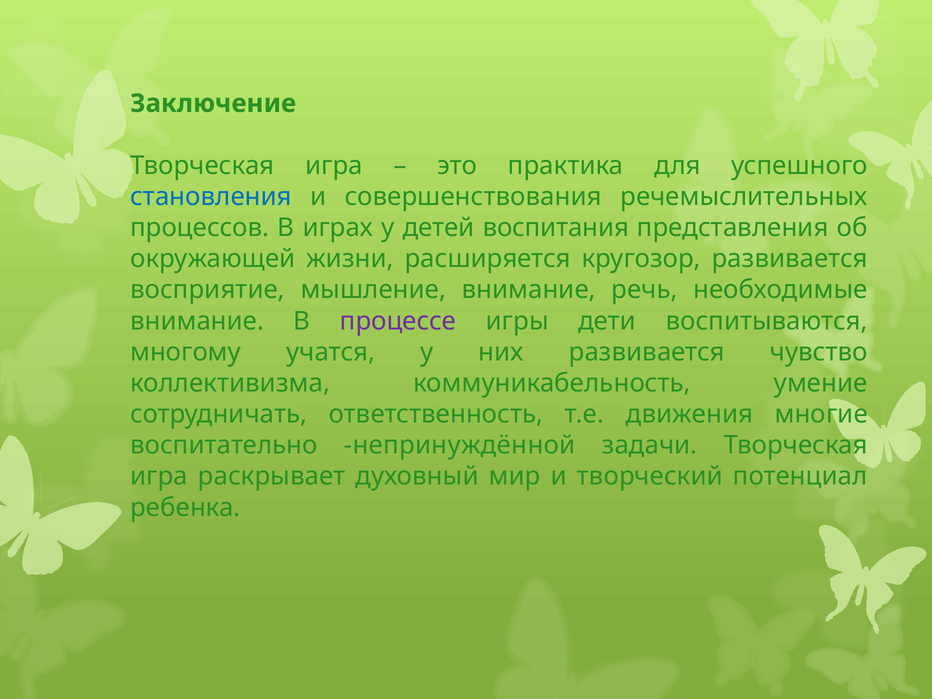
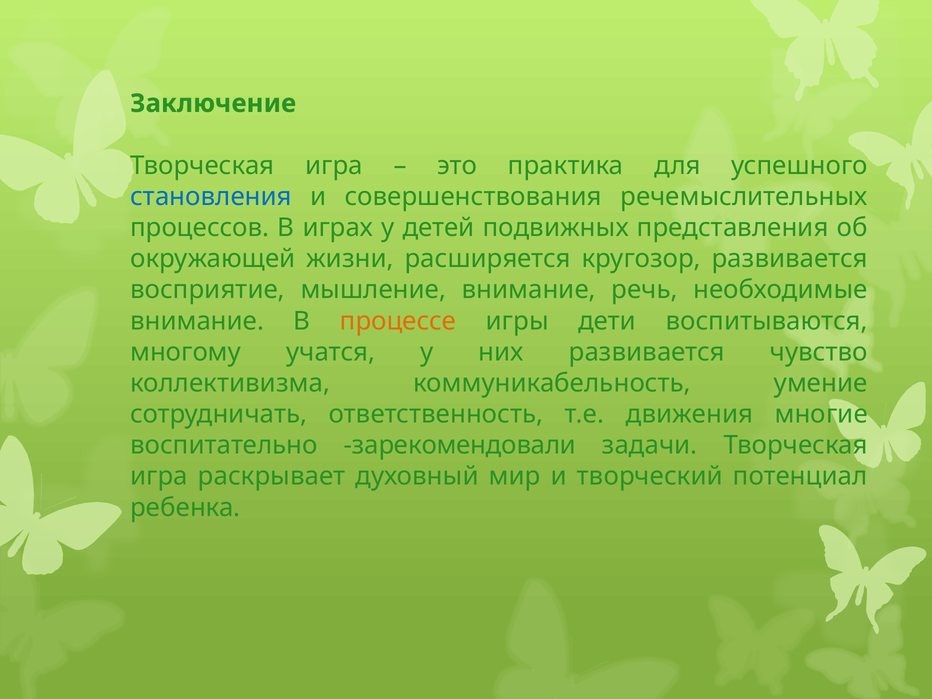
воспитания: воспитания -> подвижных
процессе colour: purple -> orange
непринуждённой: непринуждённой -> зарекомендовали
